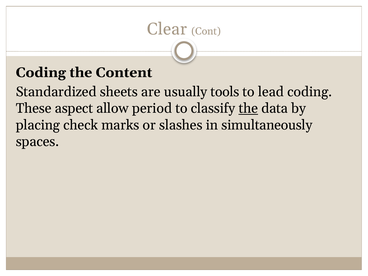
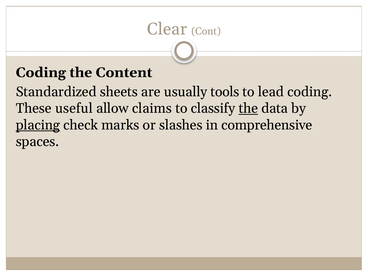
aspect: aspect -> useful
period: period -> claims
placing underline: none -> present
simultaneously: simultaneously -> comprehensive
